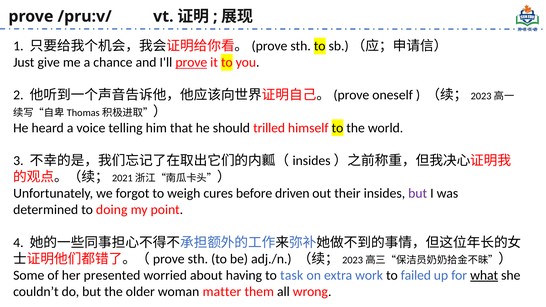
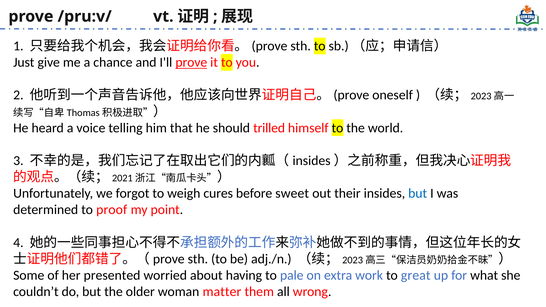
driven: driven -> sweet
but at (418, 193) colour: purple -> blue
doing: doing -> proof
task: task -> pale
failed: failed -> great
what underline: present -> none
